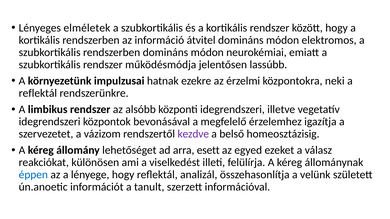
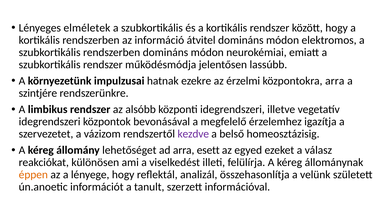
központokra neki: neki -> arra
reflektál at (38, 93): reflektál -> szintjére
éppen colour: blue -> orange
